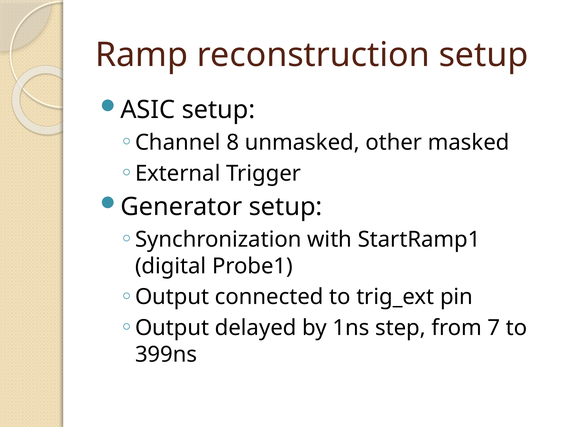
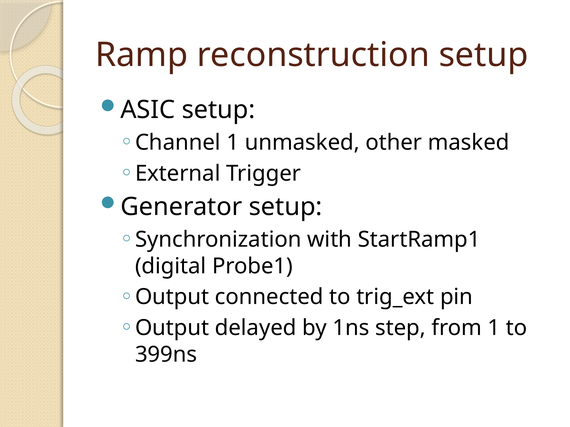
Channel 8: 8 -> 1
from 7: 7 -> 1
